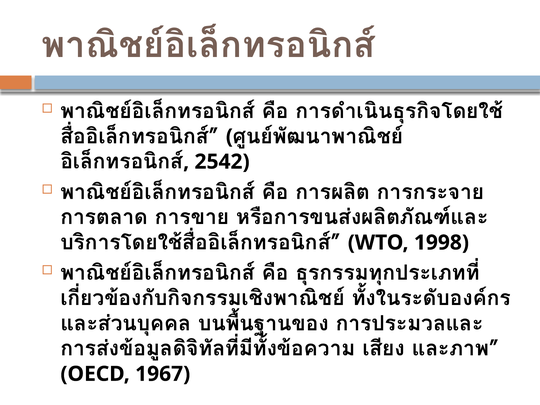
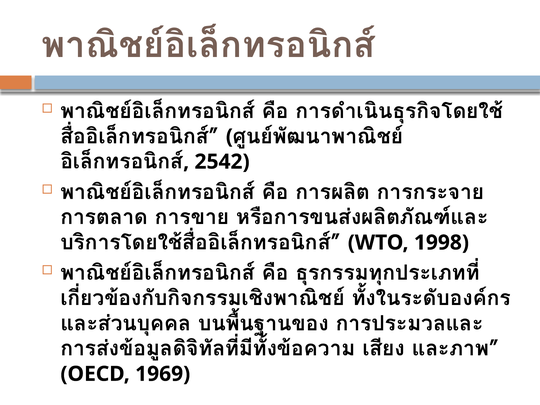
1967: 1967 -> 1969
